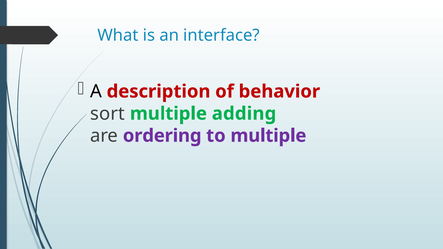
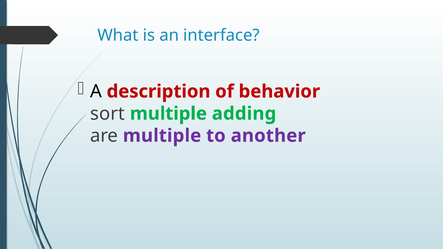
are ordering: ordering -> multiple
to multiple: multiple -> another
